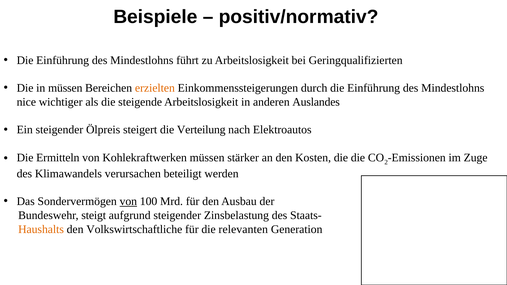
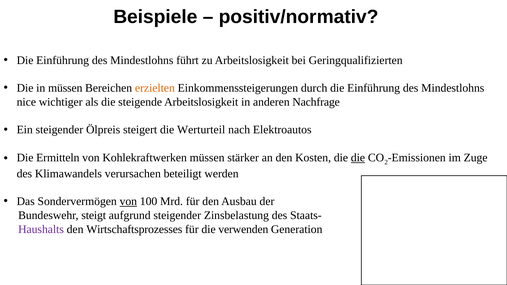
Auslandes: Auslandes -> Nachfrage
Verteilung: Verteilung -> Werturteil
die at (358, 158) underline: none -> present
Haushalts colour: orange -> purple
Volkswirtschaftliche: Volkswirtschaftliche -> Wirtschaftsprozesses
relevanten: relevanten -> verwenden
